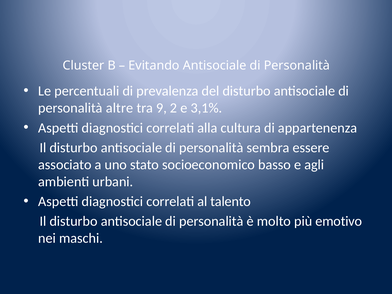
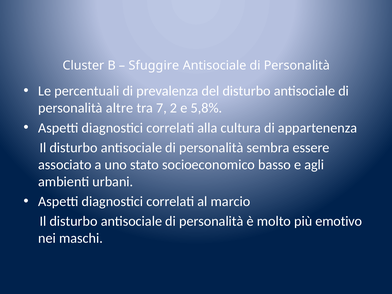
Evitando: Evitando -> Sfuggire
9: 9 -> 7
3,1%: 3,1% -> 5,8%
talento: talento -> marcio
